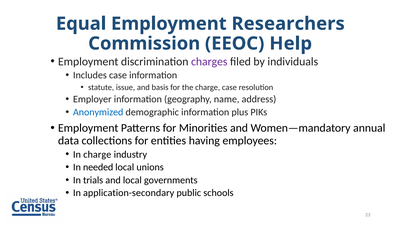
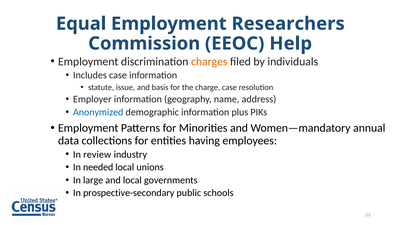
charges colour: purple -> orange
In charge: charge -> review
trials: trials -> large
application-secondary: application-secondary -> prospective-secondary
